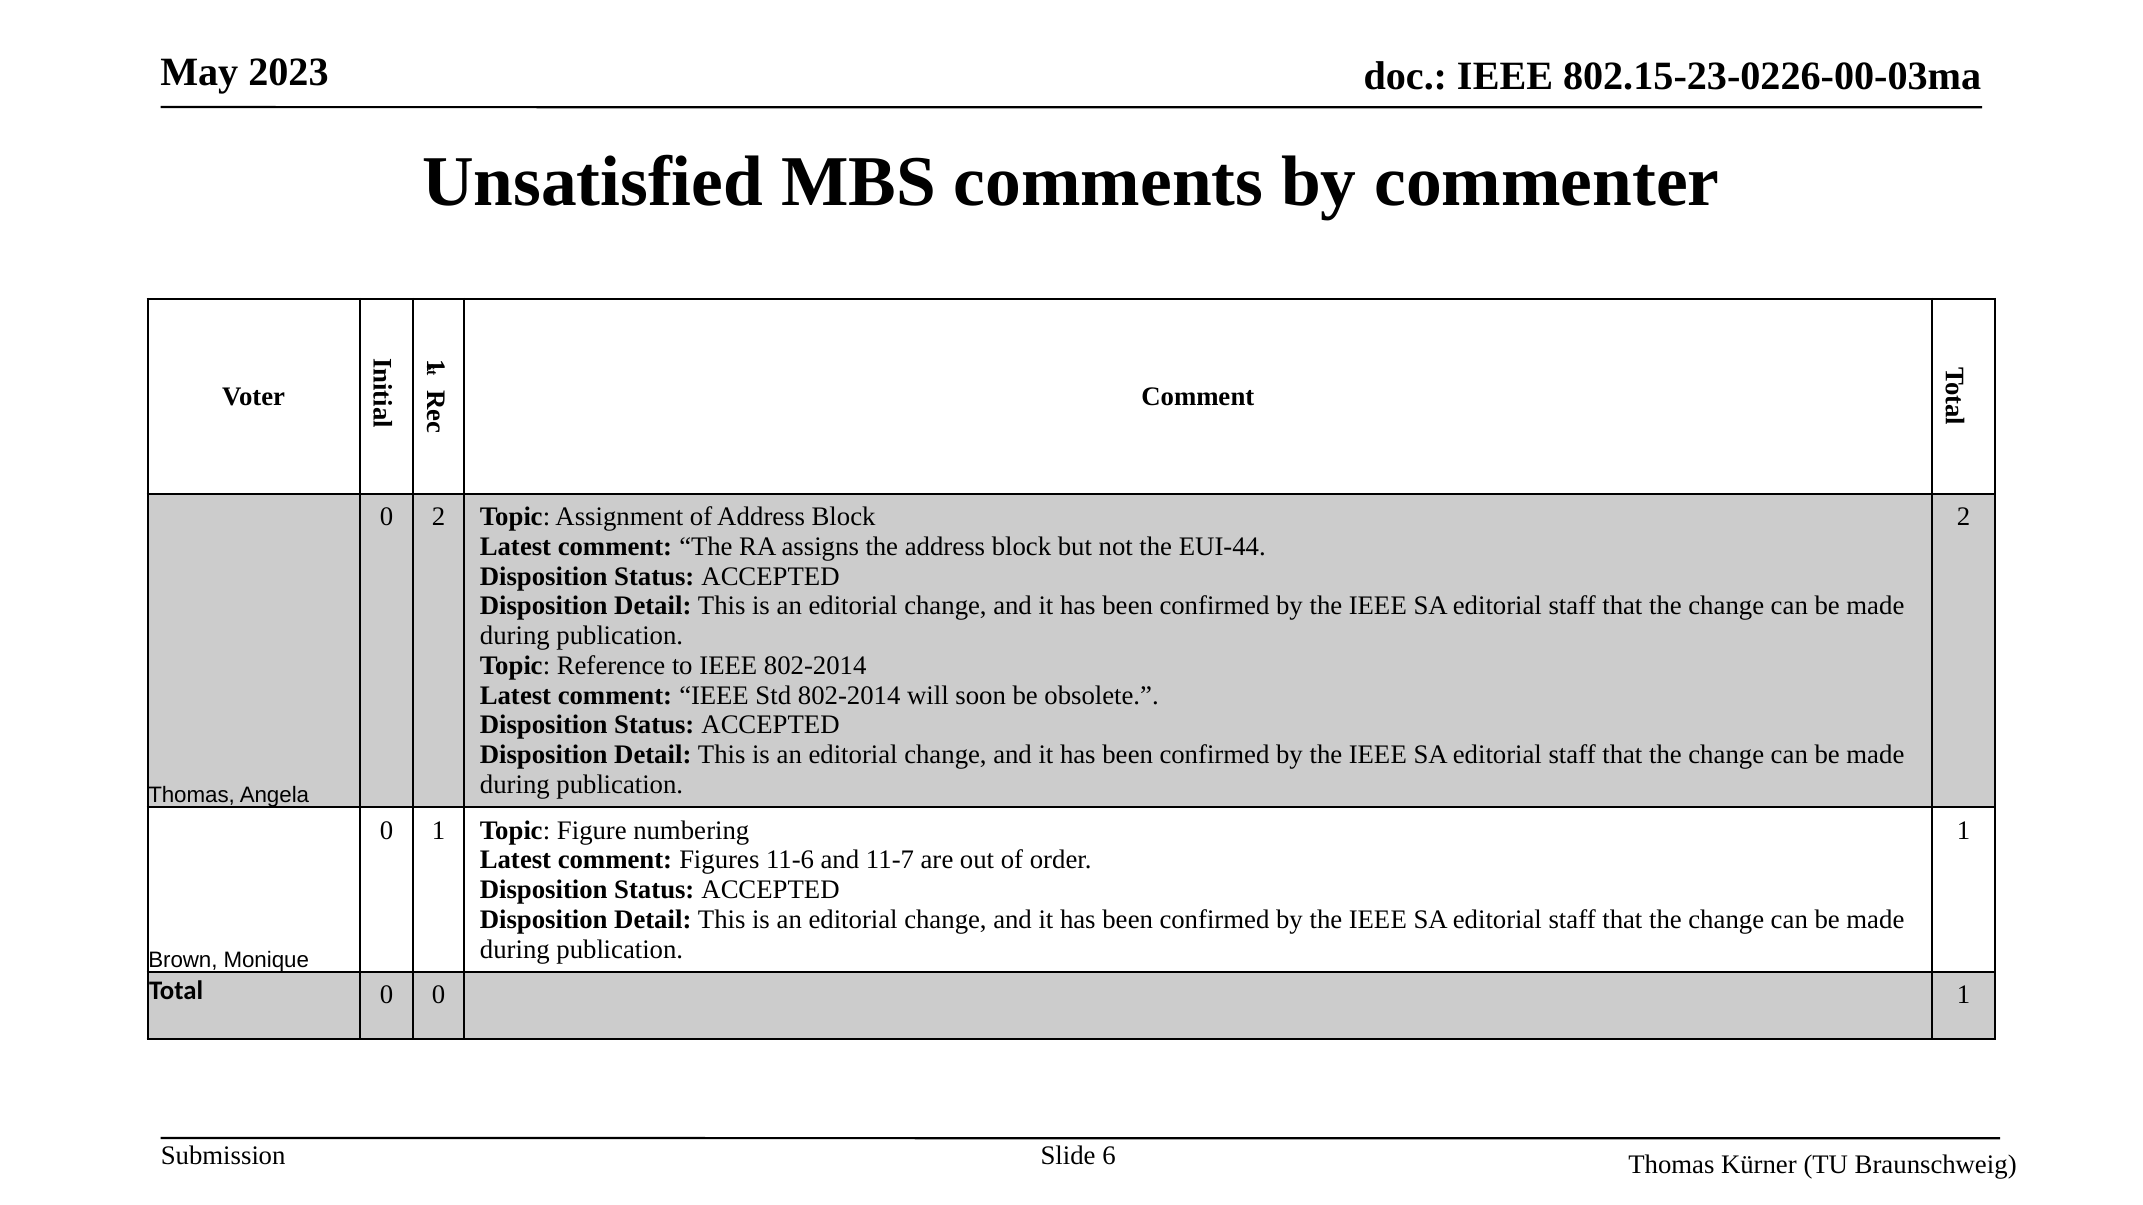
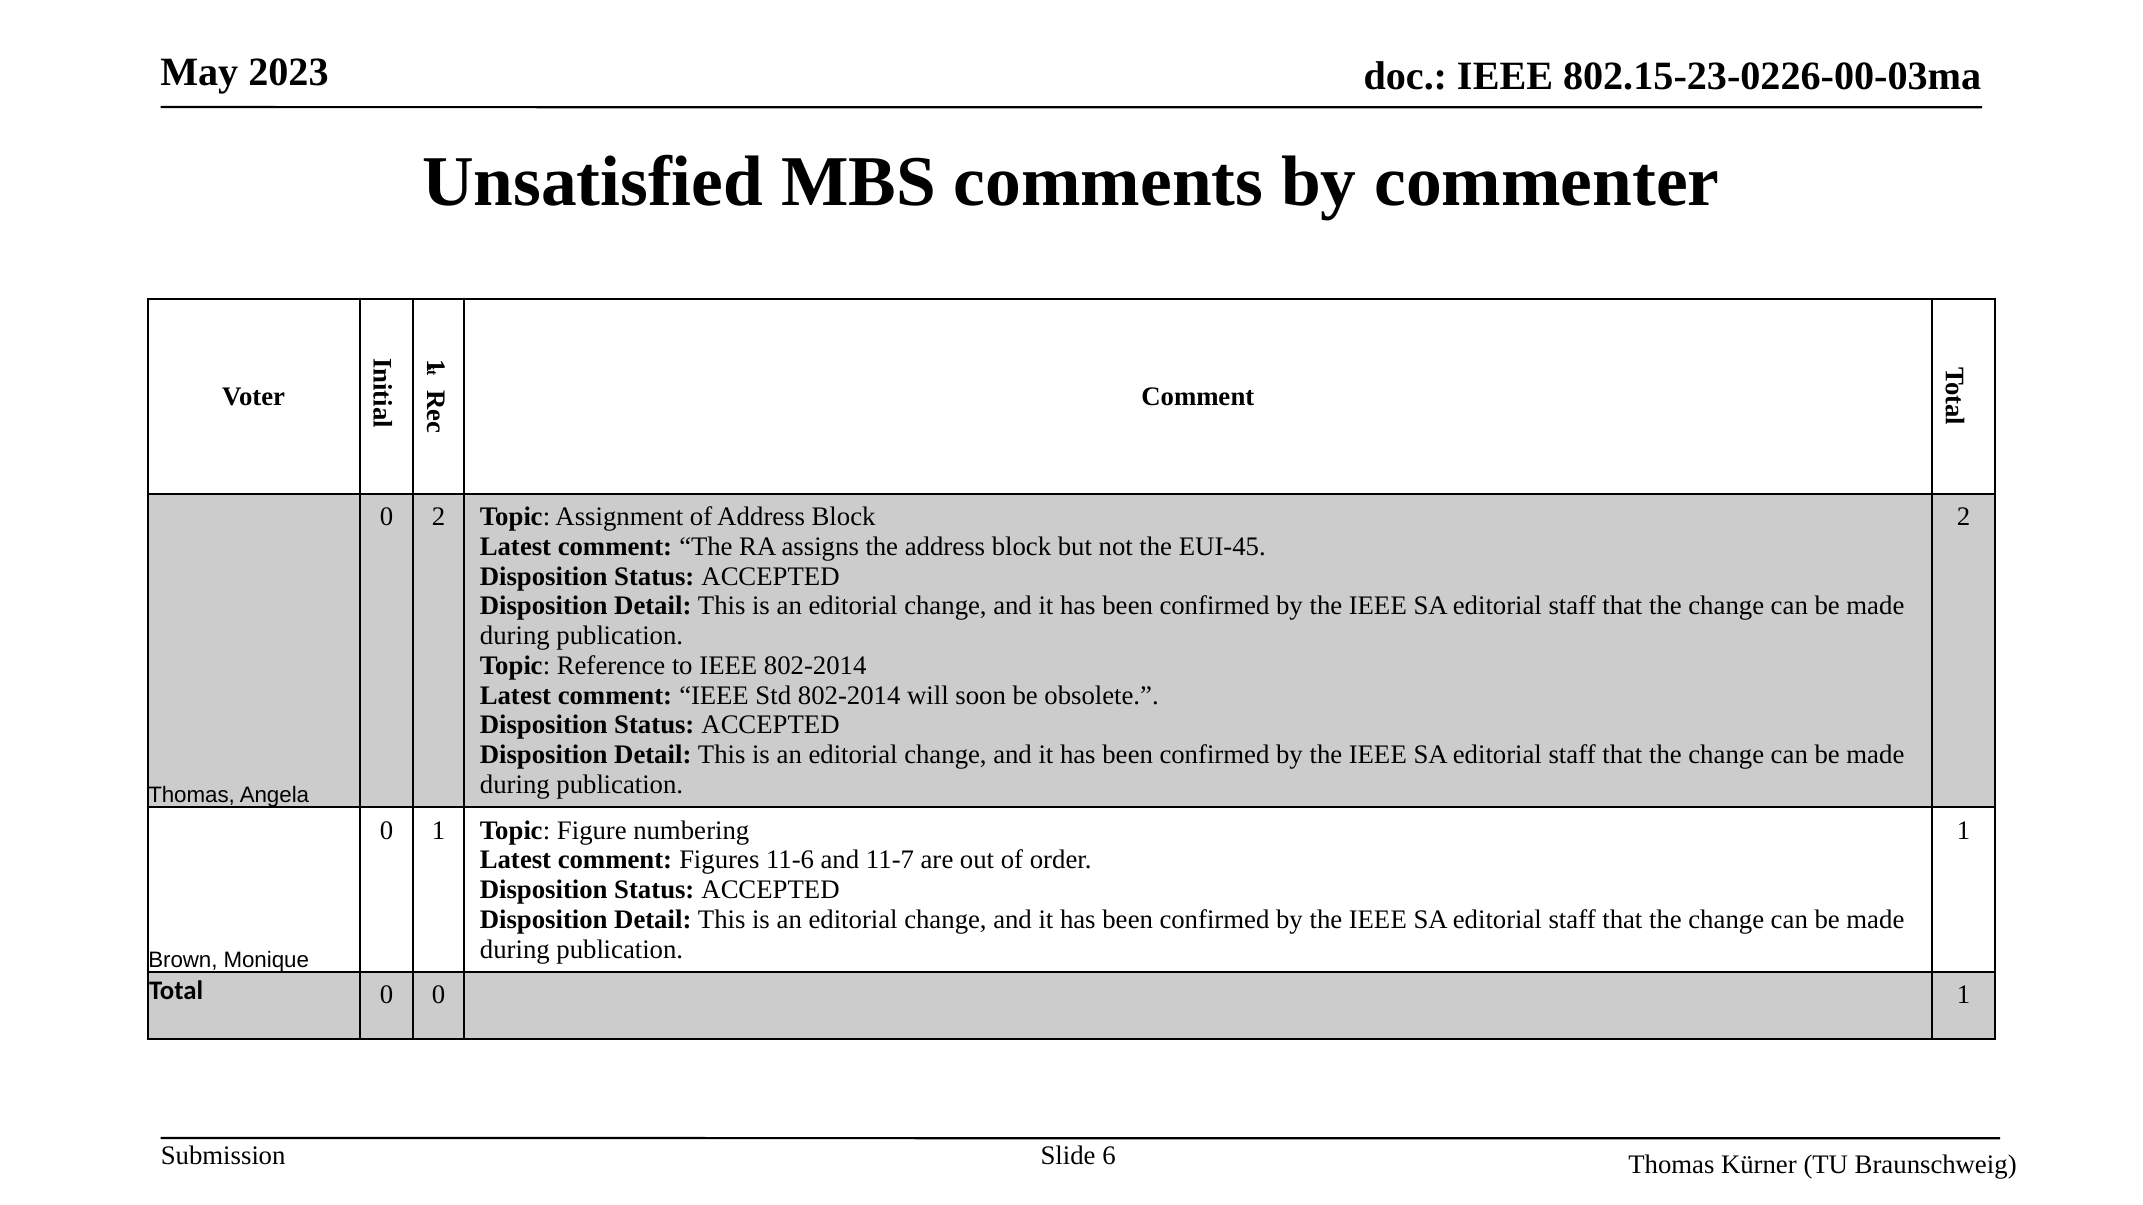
EUI-44: EUI-44 -> EUI-45
